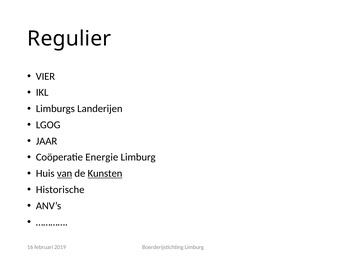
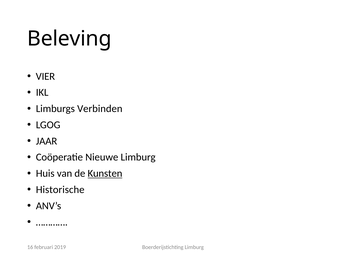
Regulier: Regulier -> Beleving
Landerijen: Landerijen -> Verbinden
Energie: Energie -> Nieuwe
van underline: present -> none
